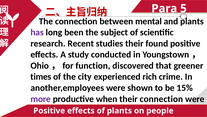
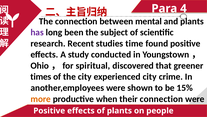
5: 5 -> 4
studies their: their -> time
function: function -> spiritual
experienced rich: rich -> city
more colour: purple -> orange
